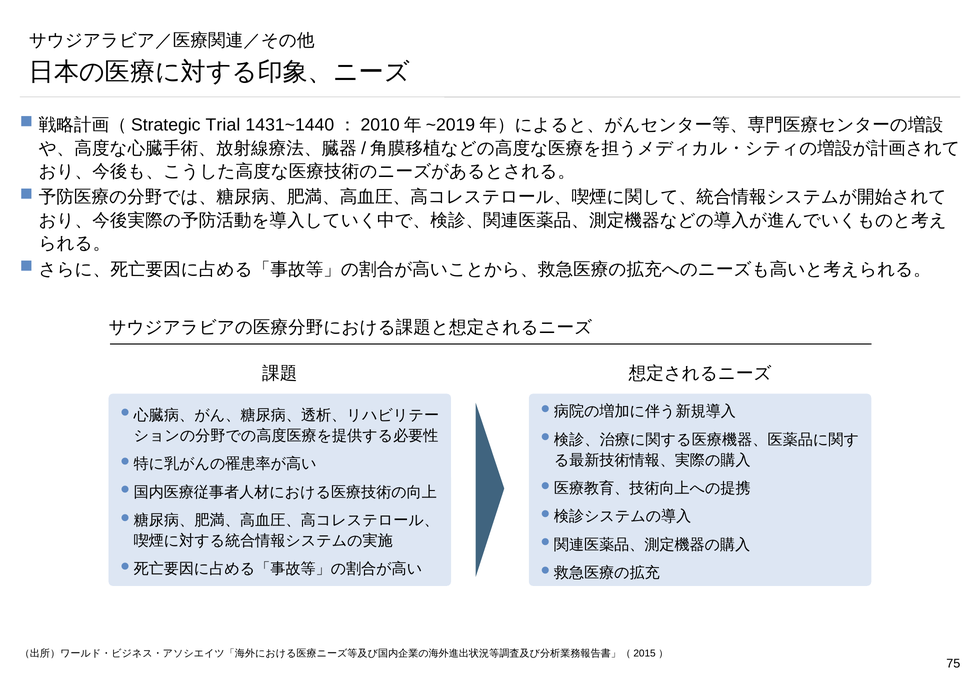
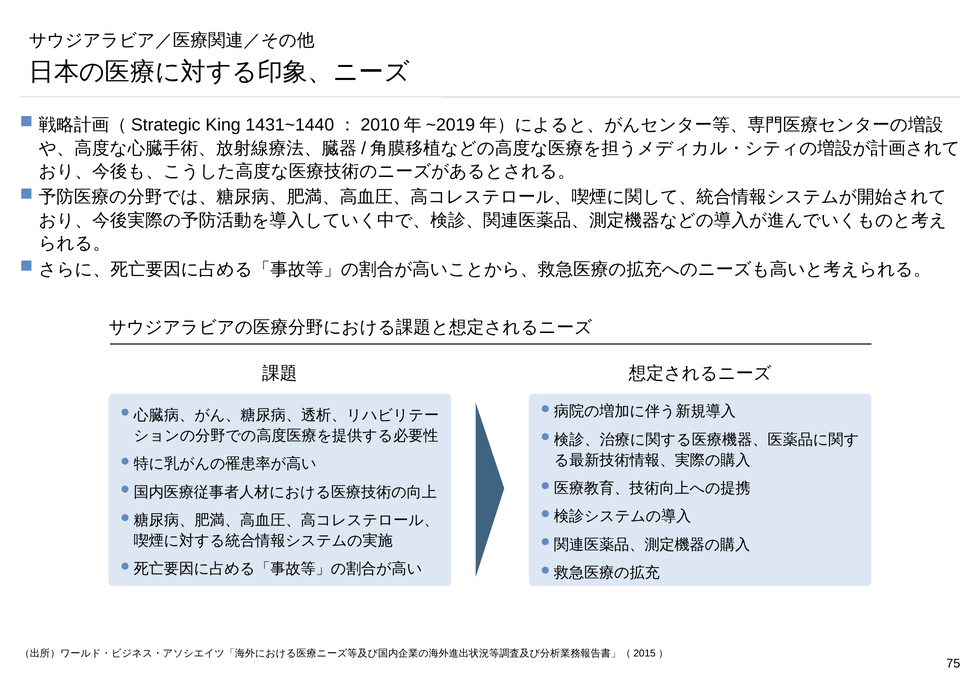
Trial: Trial -> King
